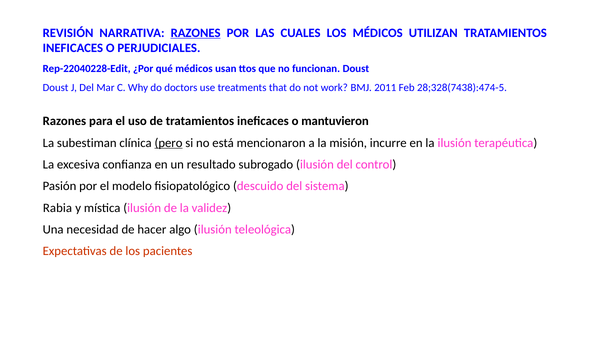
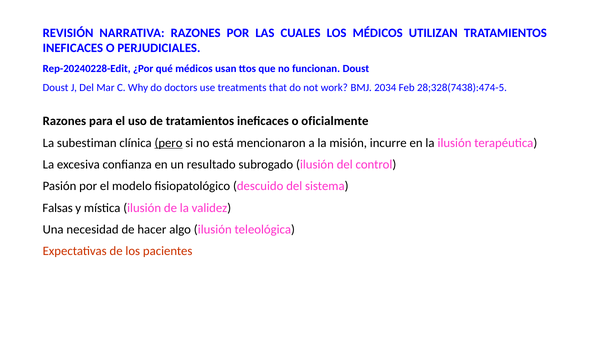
RAZONES at (196, 33) underline: present -> none
Rep-22040228-Edit: Rep-22040228-Edit -> Rep-20240228-Edit
2011: 2011 -> 2034
mantuvieron: mantuvieron -> oficialmente
Rabia: Rabia -> Falsas
